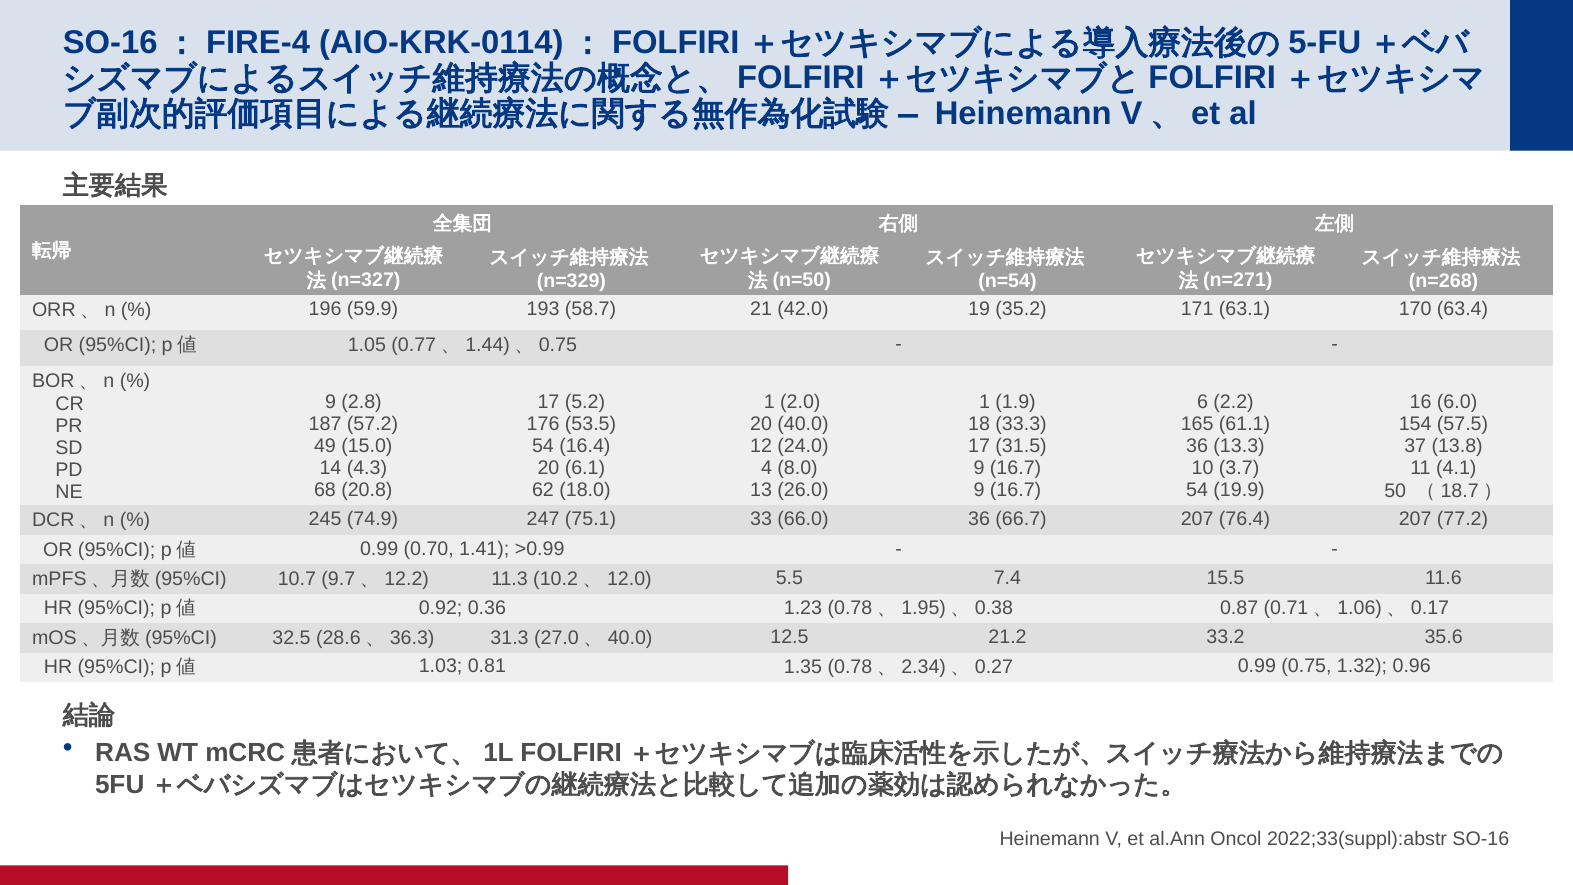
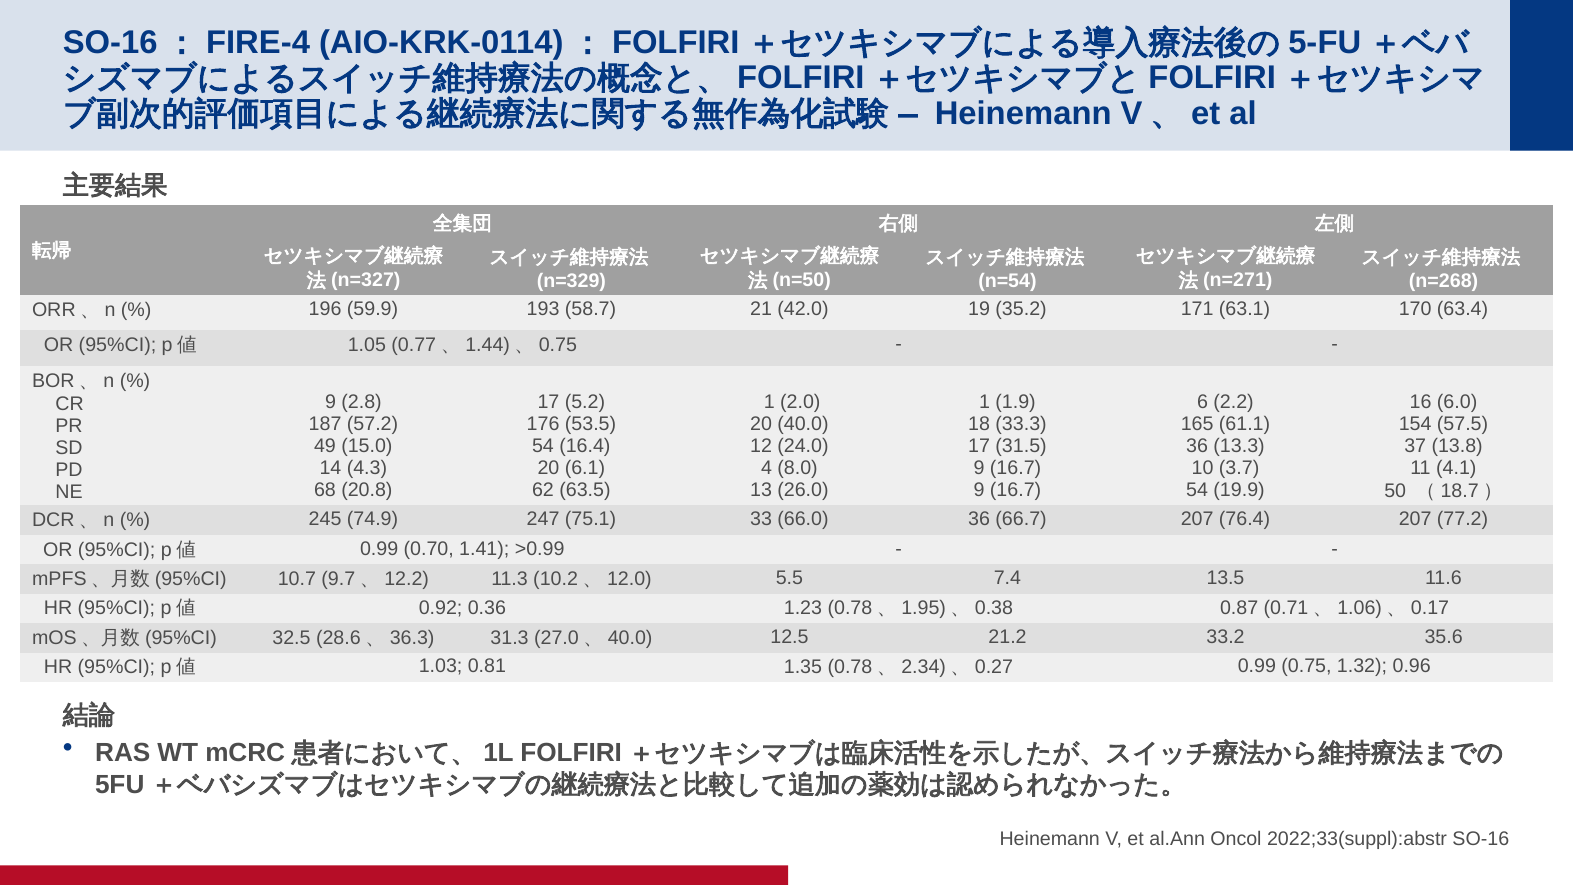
18.0: 18.0 -> 63.5
15.5: 15.5 -> 13.5
